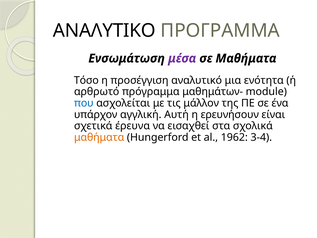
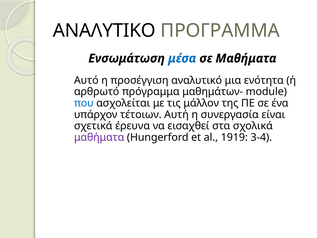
μέσα colour: purple -> blue
Τόσο: Τόσο -> Αυτό
αγγλική: αγγλική -> τέτοιων
ερευνήσουν: ερευνήσουν -> συνεργασία
μαθήματα at (99, 137) colour: orange -> purple
1962: 1962 -> 1919
